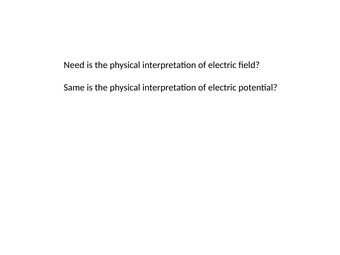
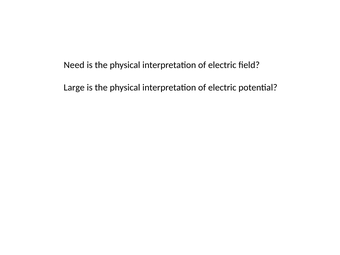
Same: Same -> Large
